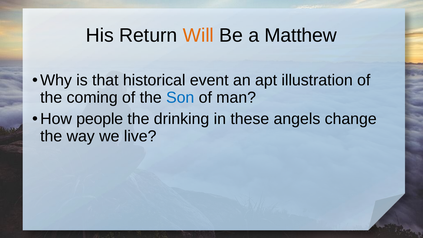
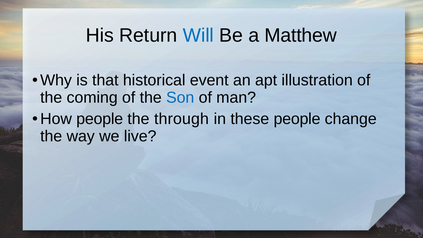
Will colour: orange -> blue
drinking: drinking -> through
these angels: angels -> people
